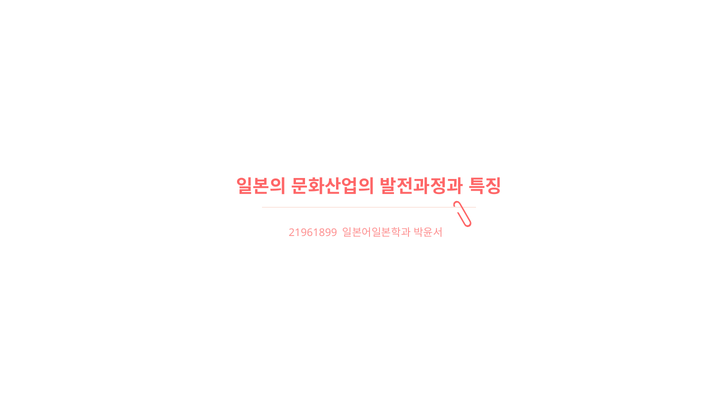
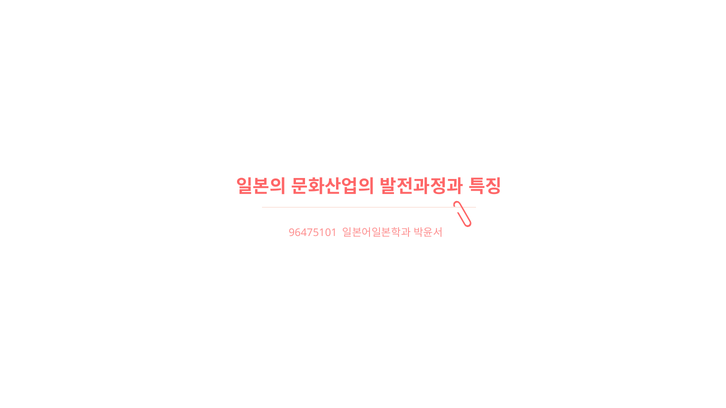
21961899: 21961899 -> 96475101
